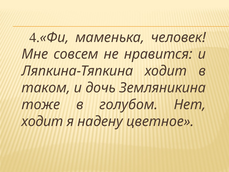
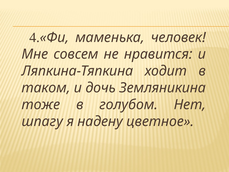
ходит at (42, 121): ходит -> шпагу
